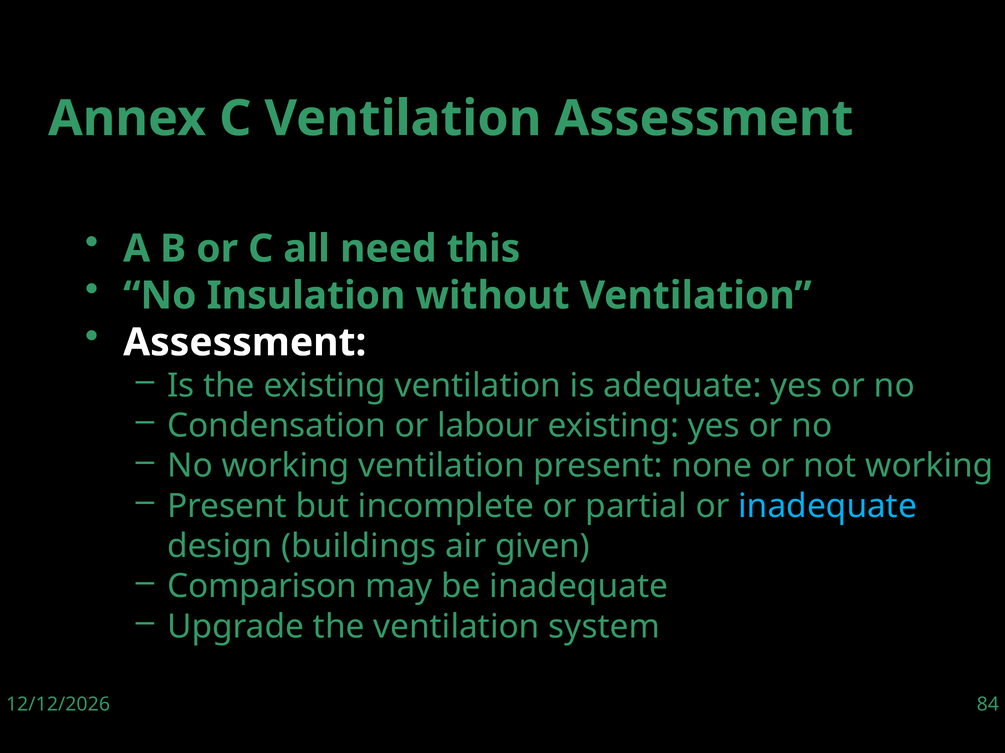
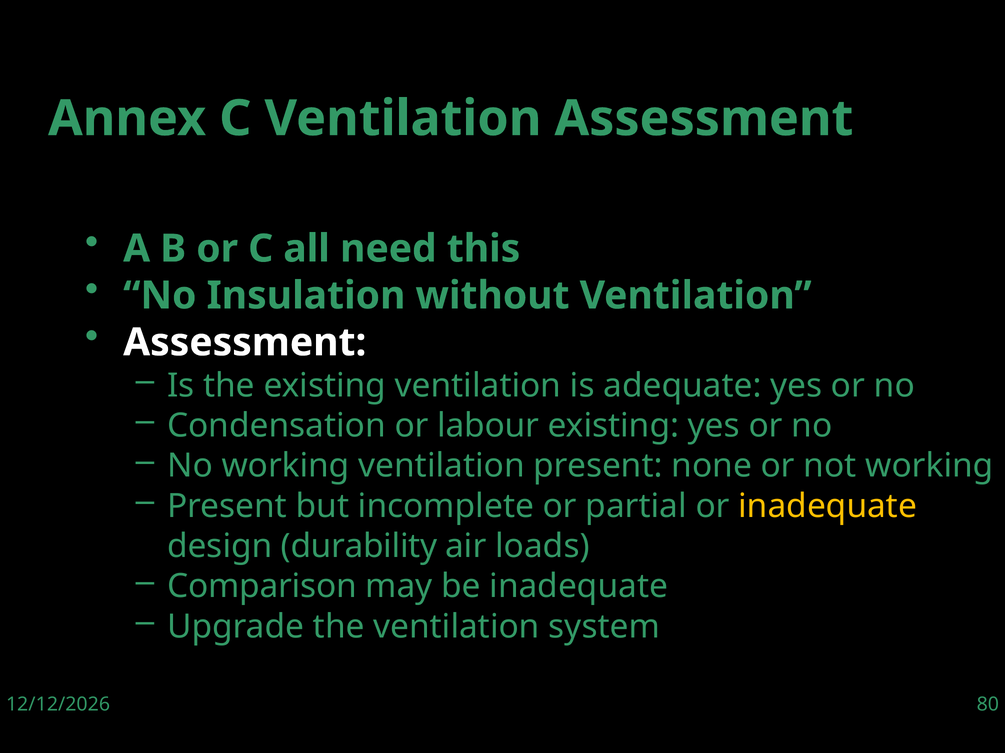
inadequate at (828, 507) colour: light blue -> yellow
buildings: buildings -> durability
given: given -> loads
84: 84 -> 80
